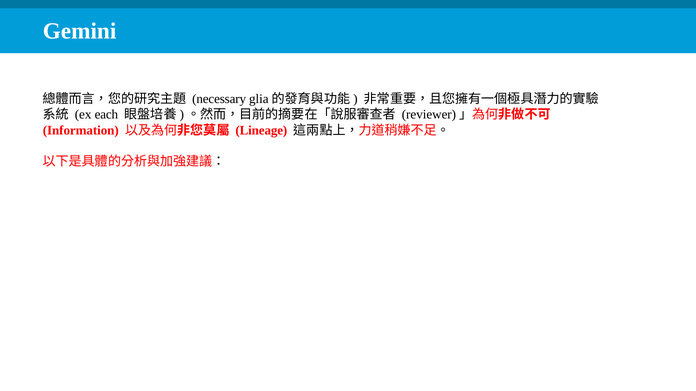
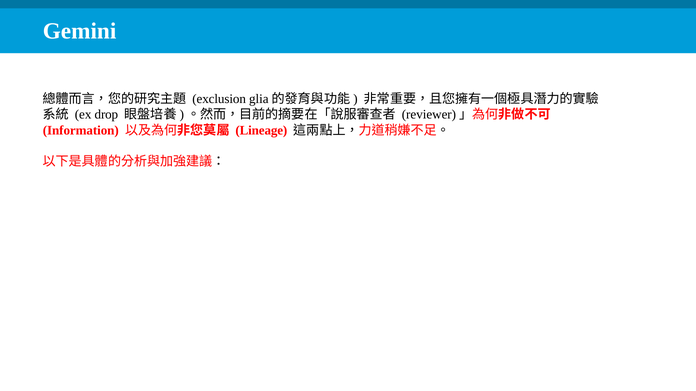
necessary: necessary -> exclusion
each: each -> drop
